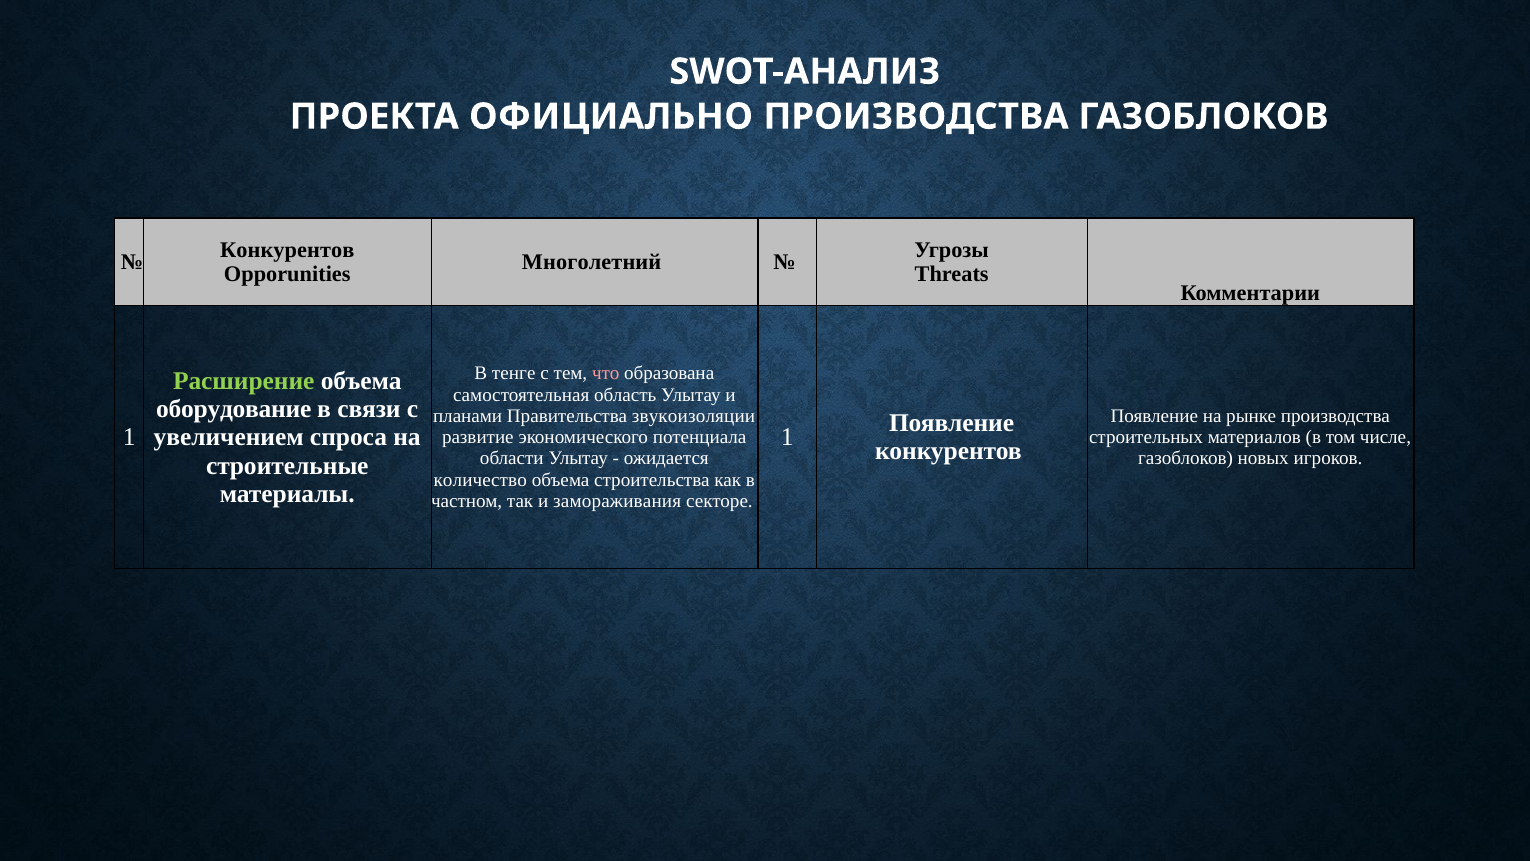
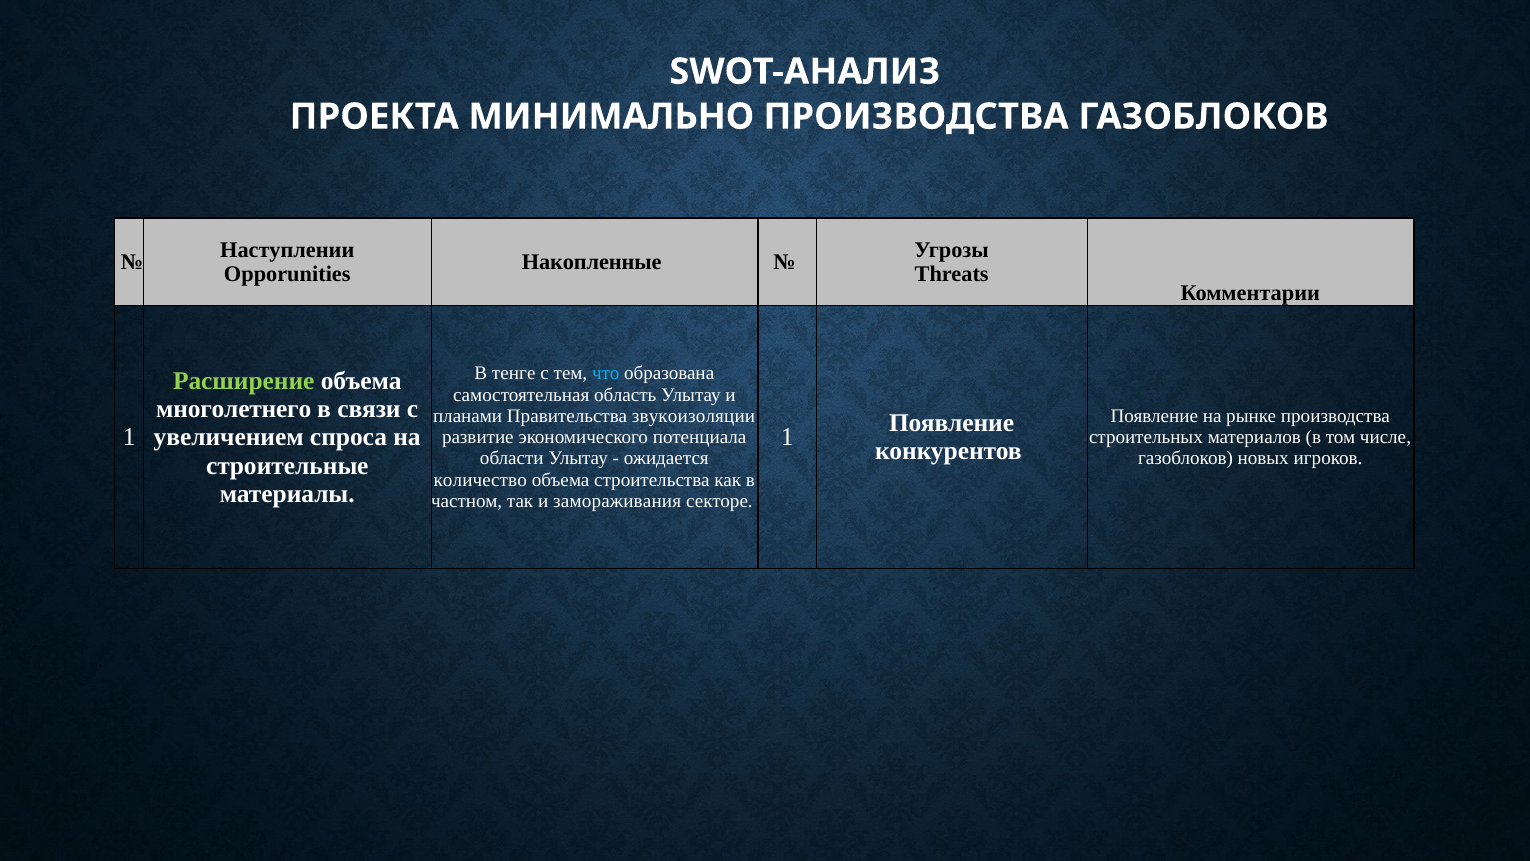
ОФИЦИАЛЬНО: ОФИЦИАЛЬНО -> МИНИМАЛЬНО
Конкурентов at (287, 250): Конкурентов -> Наступлении
Многолетний: Многолетний -> Накопленные
что colour: pink -> light blue
оборудование: оборудование -> многолетнего
